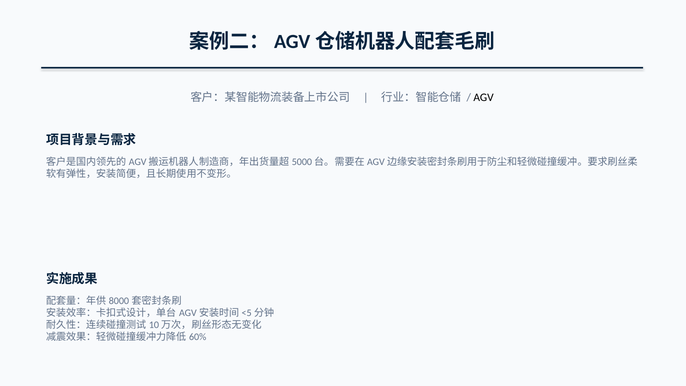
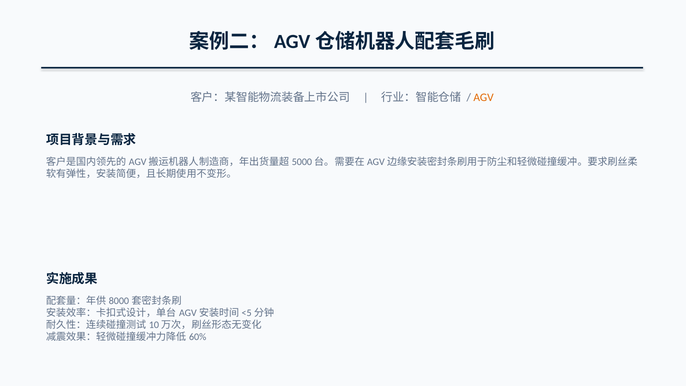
AGV colour: black -> orange
